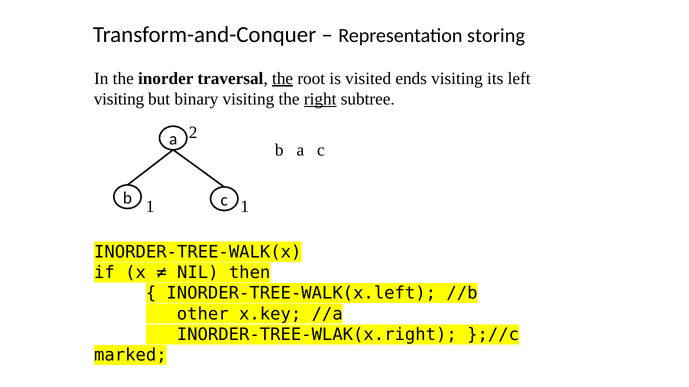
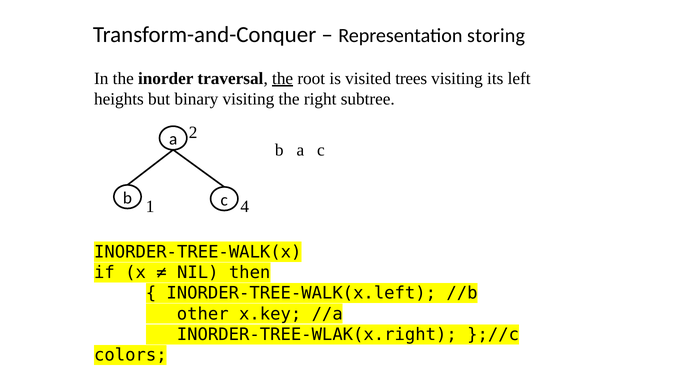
ends: ends -> trees
visiting at (119, 99): visiting -> heights
right underline: present -> none
1 1: 1 -> 4
marked: marked -> colors
